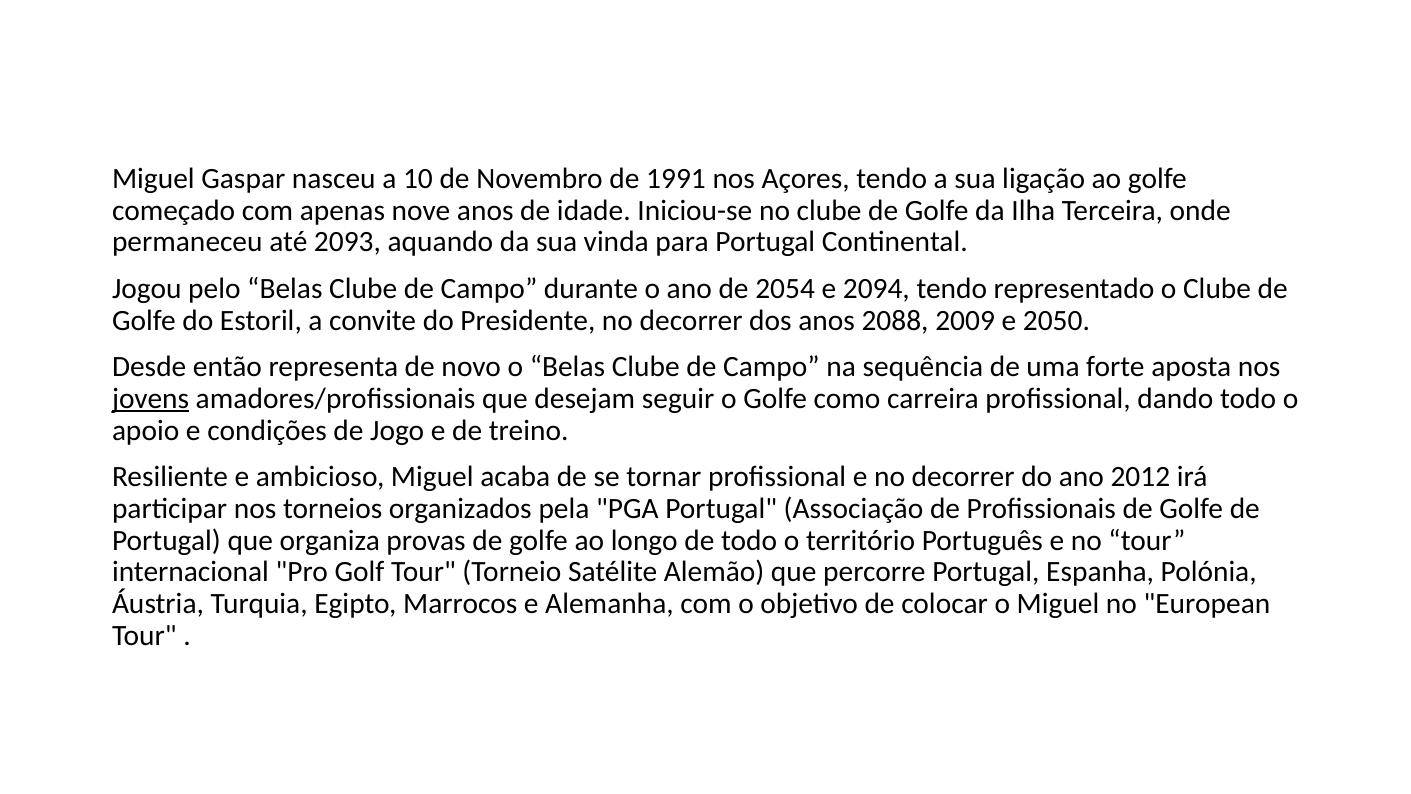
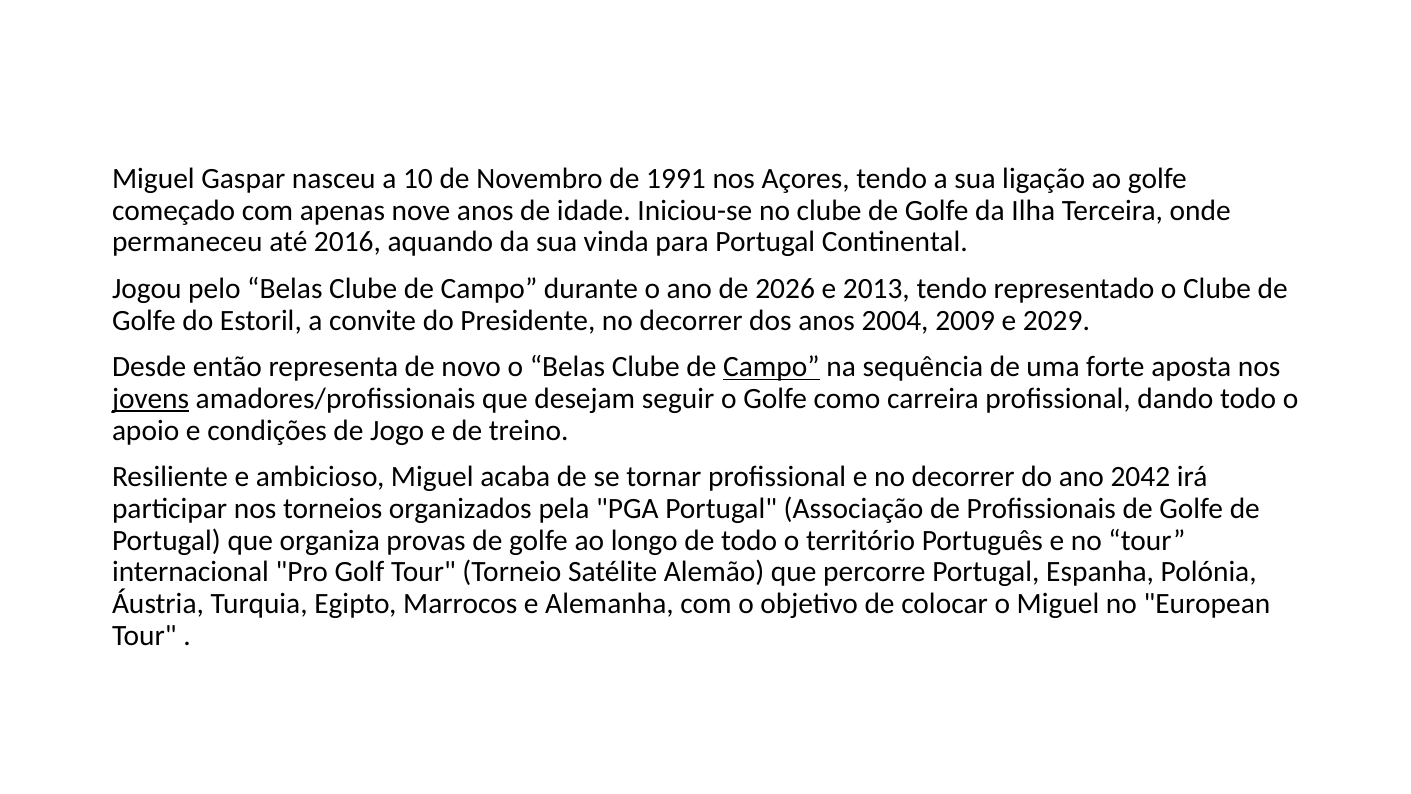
2093: 2093 -> 2016
2054: 2054 -> 2026
2094: 2094 -> 2013
2088: 2088 -> 2004
2050: 2050 -> 2029
Campo at (771, 367) underline: none -> present
2012: 2012 -> 2042
